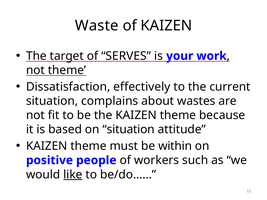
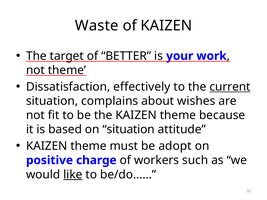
SERVES: SERVES -> BETTER
current underline: none -> present
wastes: wastes -> wishes
within: within -> adopt
people: people -> charge
